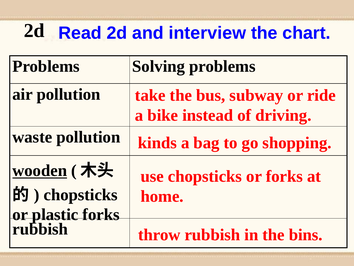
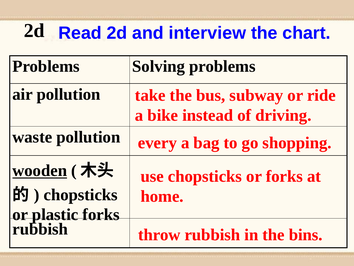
kinds: kinds -> every
